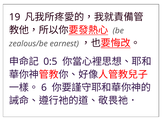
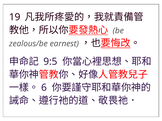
0:5: 0:5 -> 9:5
